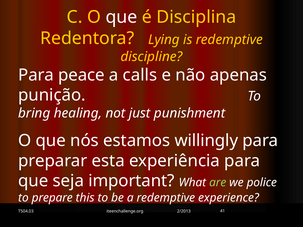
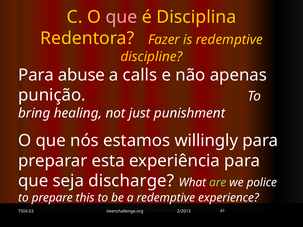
que at (121, 17) colour: white -> pink
Lying: Lying -> Fazer
peace: peace -> abuse
important: important -> discharge
